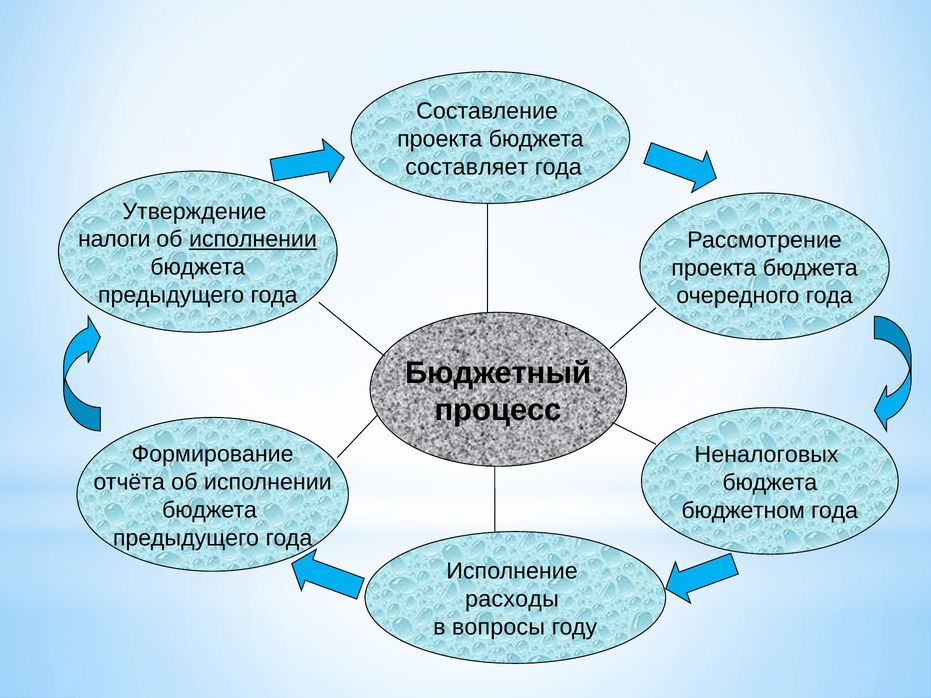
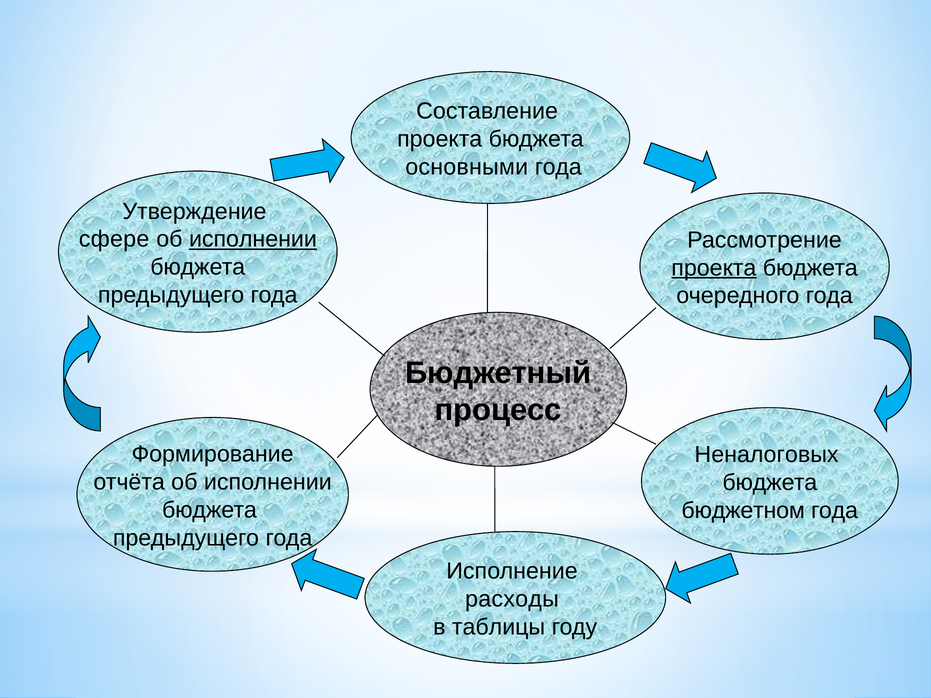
составляет: составляет -> основными
налоги: налоги -> сфере
проекта at (714, 268) underline: none -> present
вопросы: вопросы -> таблицы
